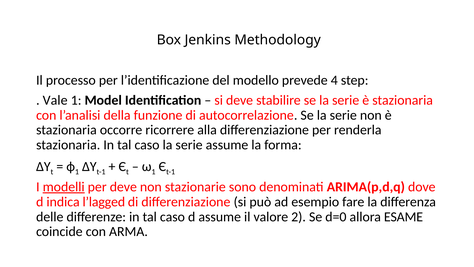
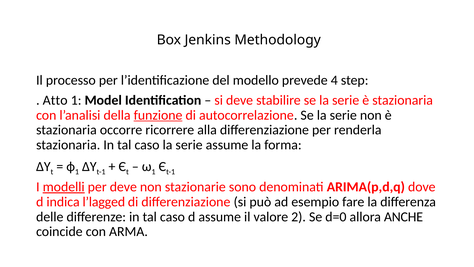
Vale: Vale -> Atto
funzione underline: none -> present
ESAME: ESAME -> ANCHE
